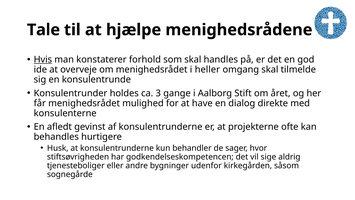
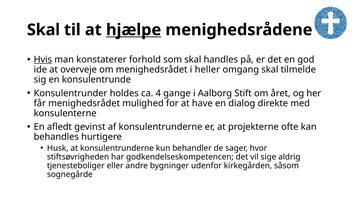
Tale at (43, 30): Tale -> Skal
hjælpe underline: none -> present
3: 3 -> 4
